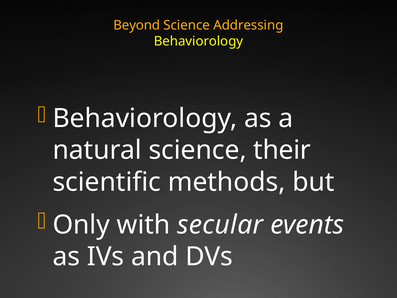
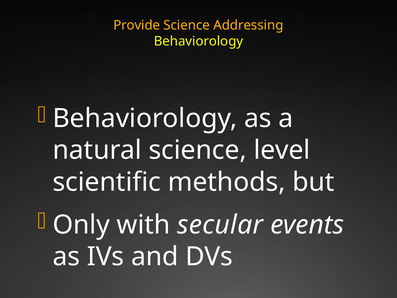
Beyond: Beyond -> Provide
their: their -> level
